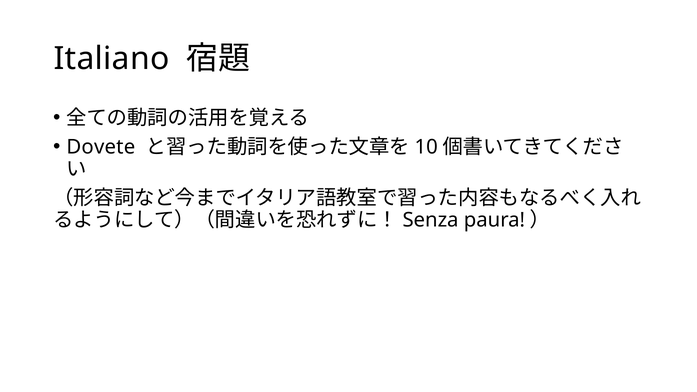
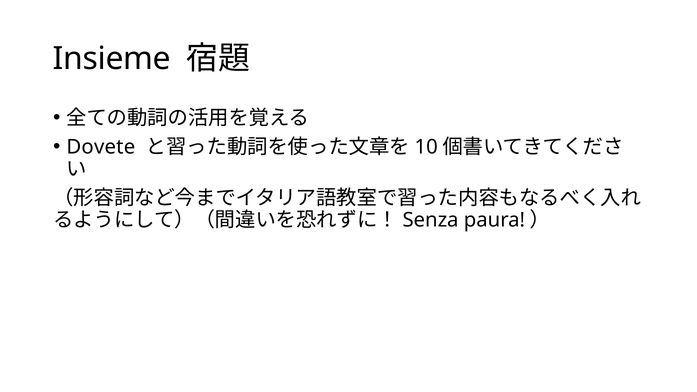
Italiano: Italiano -> Insieme
